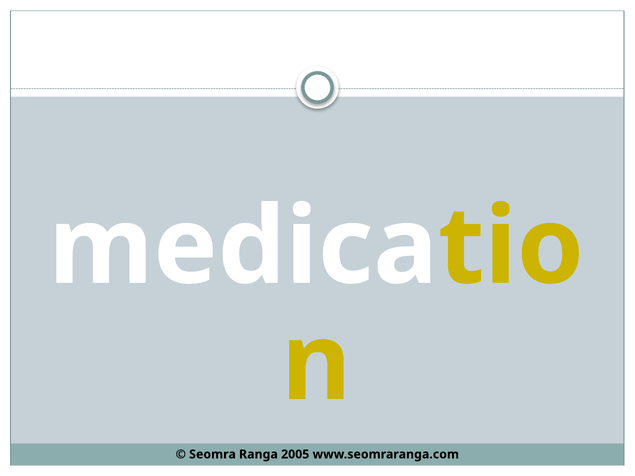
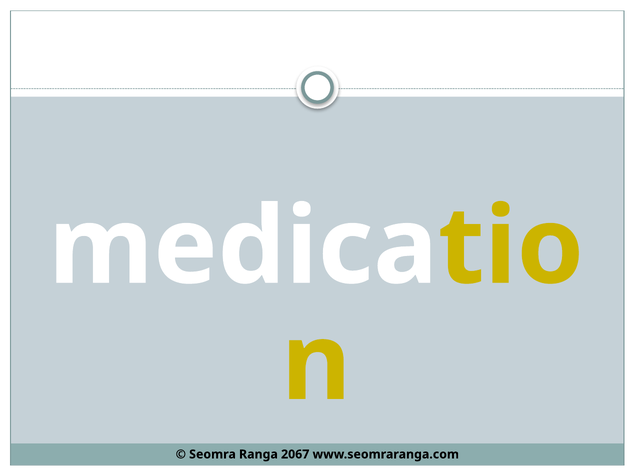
2005: 2005 -> 2067
